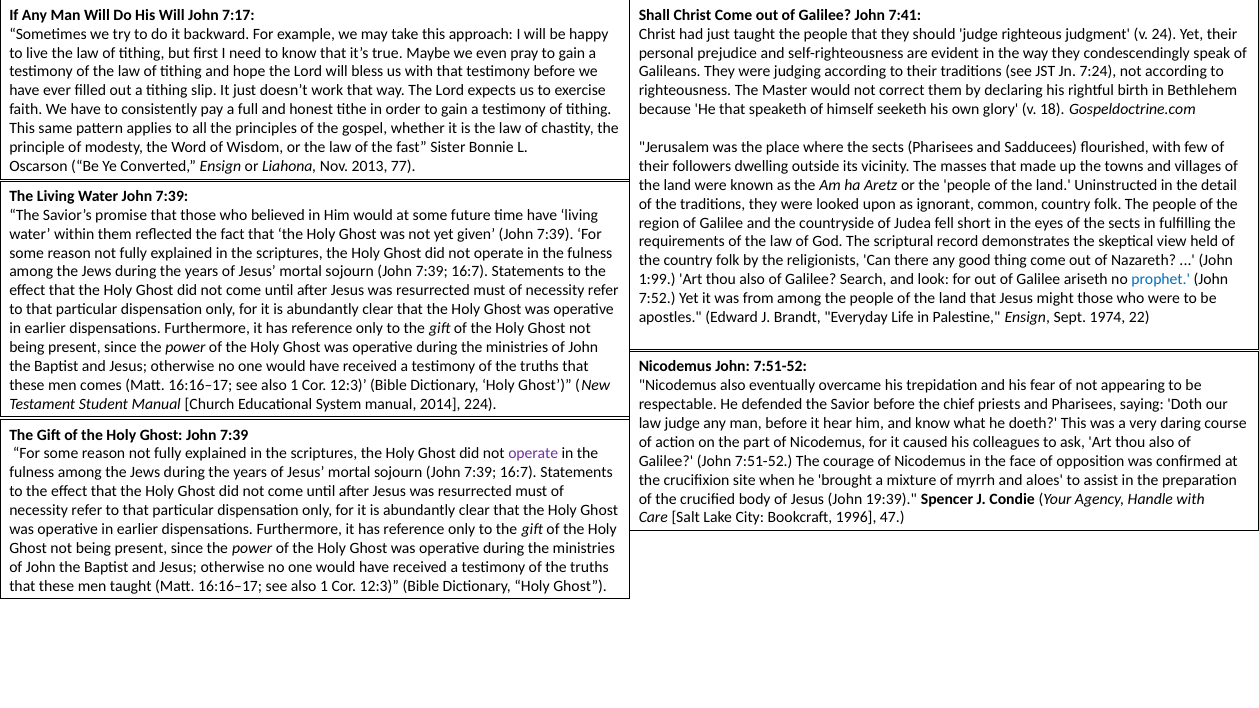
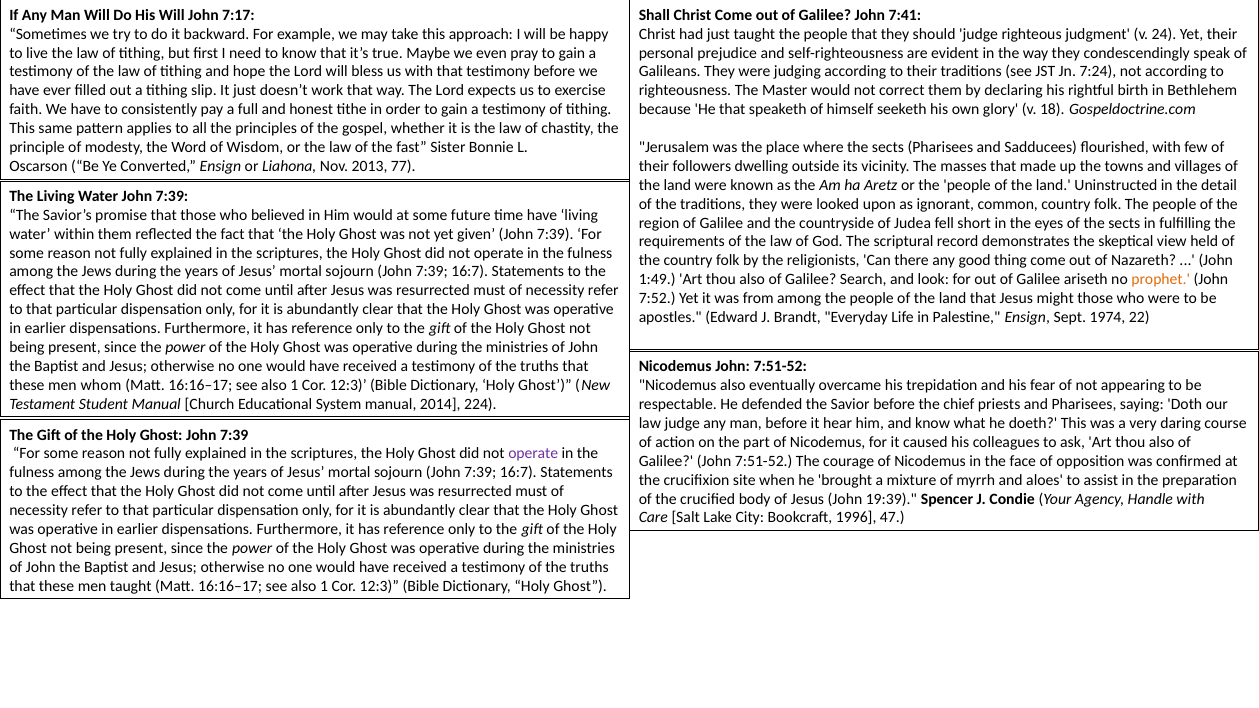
1:99: 1:99 -> 1:49
prophet colour: blue -> orange
comes: comes -> whom
